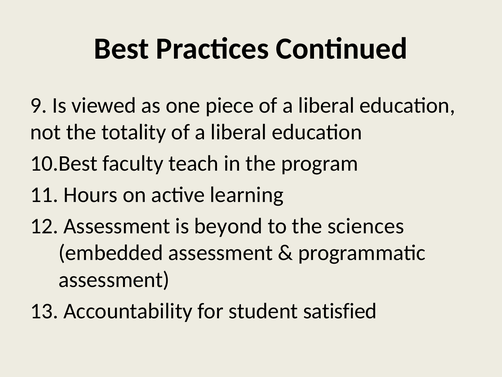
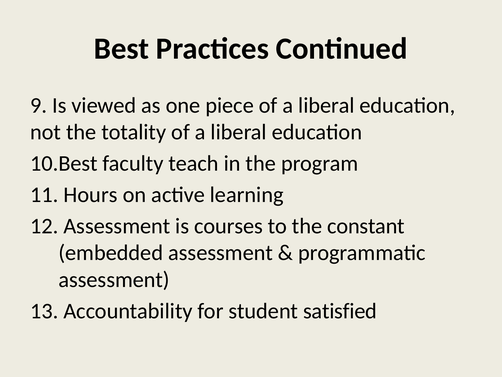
beyond: beyond -> courses
sciences: sciences -> constant
